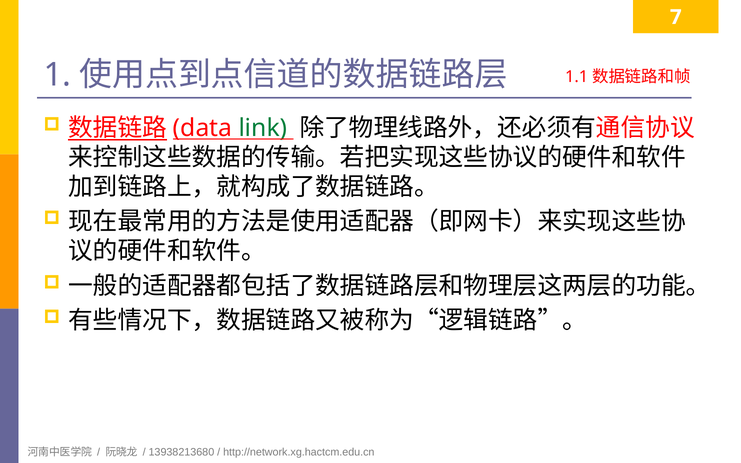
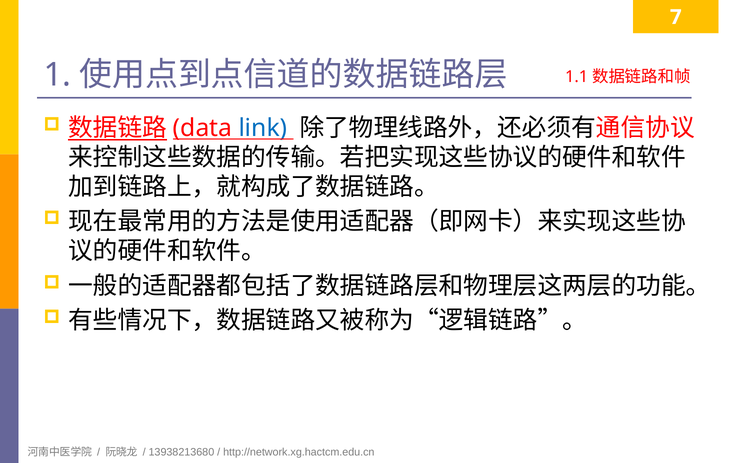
link colour: green -> blue
